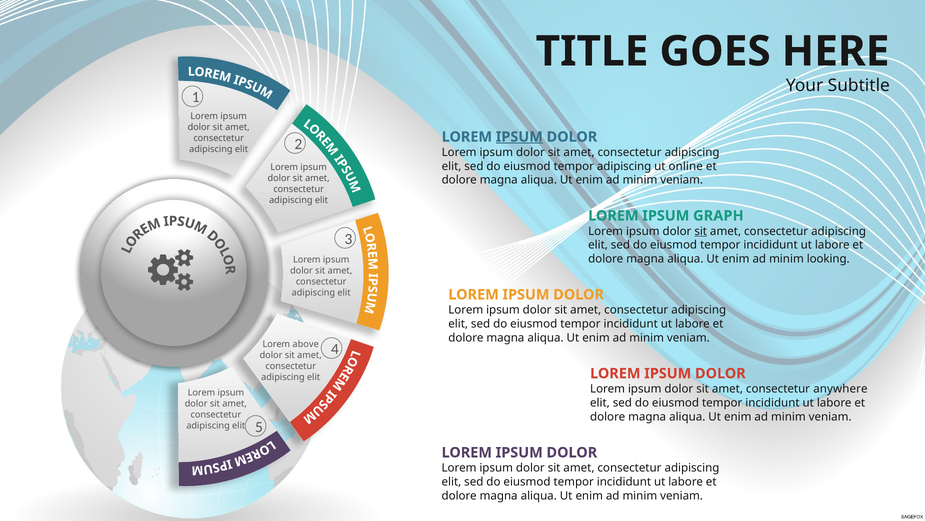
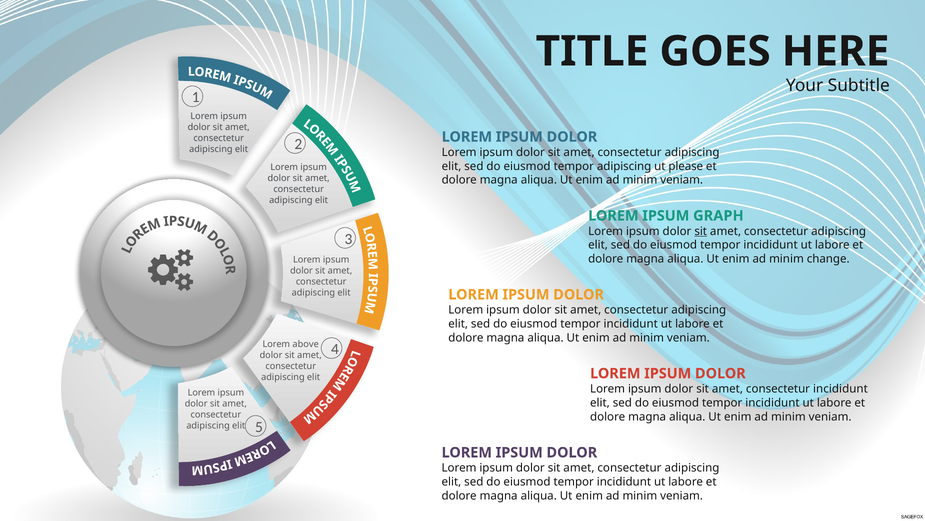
IPSUM at (519, 137) underline: present -> none
online: online -> please
looking: looking -> change
consectetur anywhere: anywhere -> incididunt
